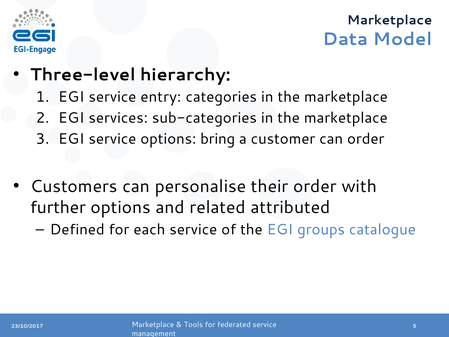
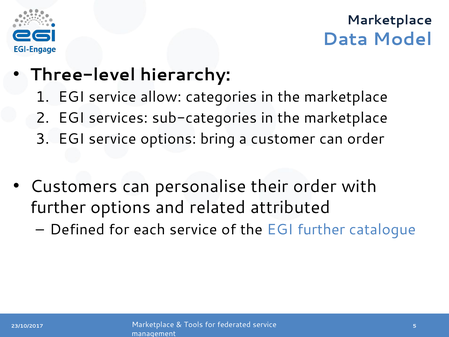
entry: entry -> allow
EGI groups: groups -> further
